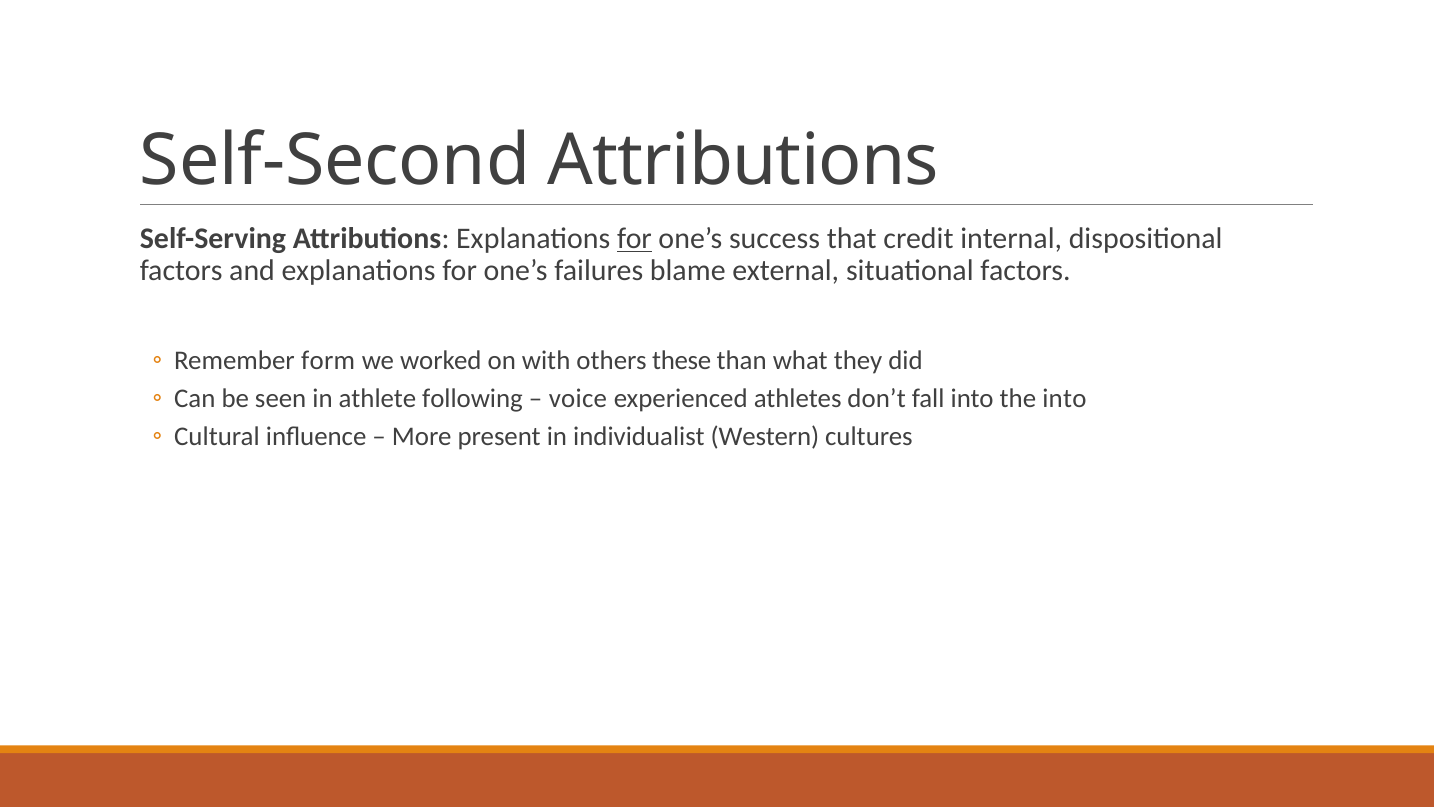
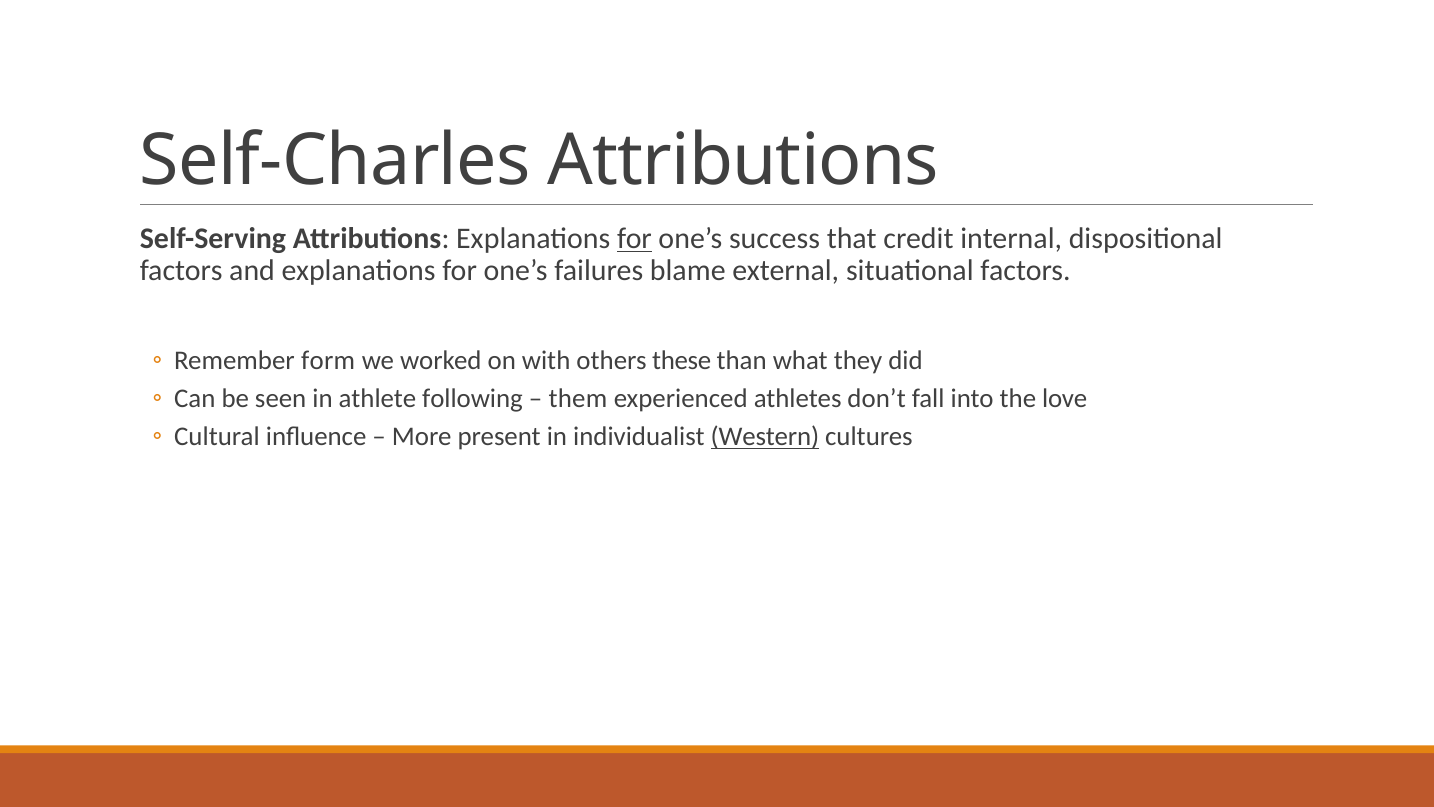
Self-Second: Self-Second -> Self-Charles
voice: voice -> them
the into: into -> love
Western underline: none -> present
